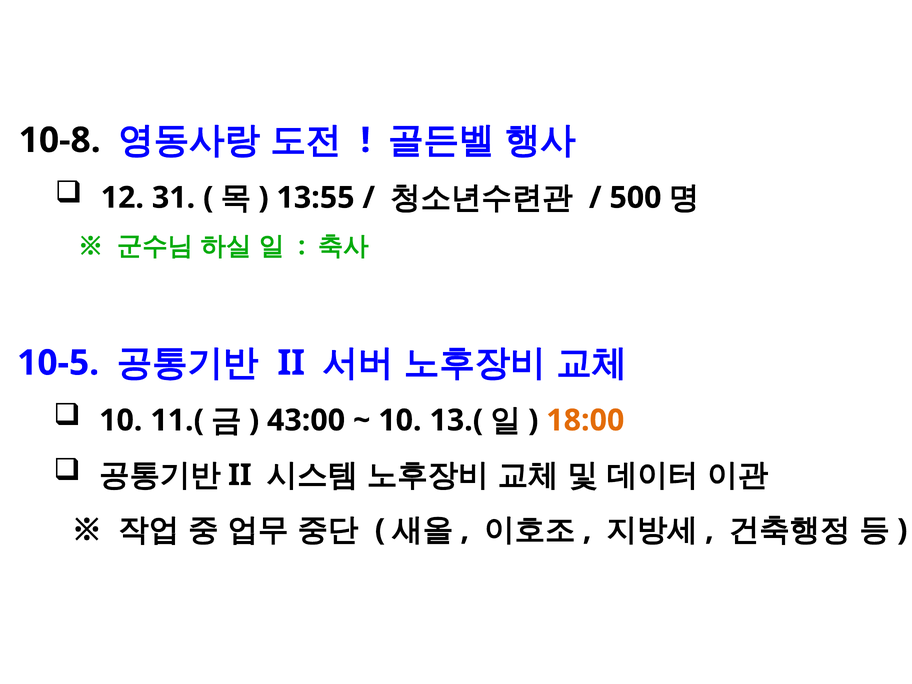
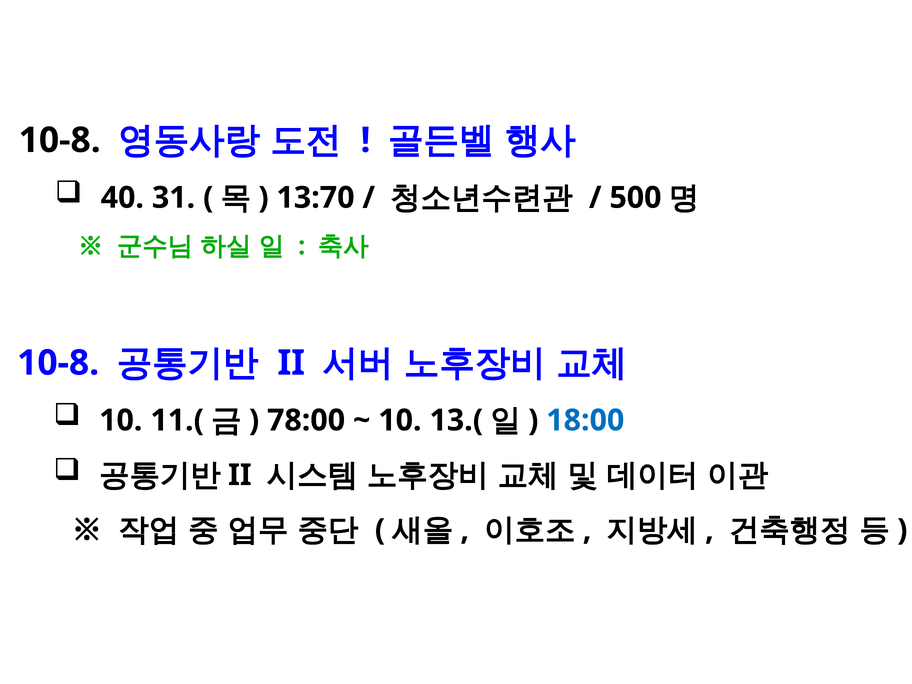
12: 12 -> 40
13:55: 13:55 -> 13:70
10-5 at (58, 363): 10-5 -> 10-8
43:00: 43:00 -> 78:00
18:00 colour: orange -> blue
